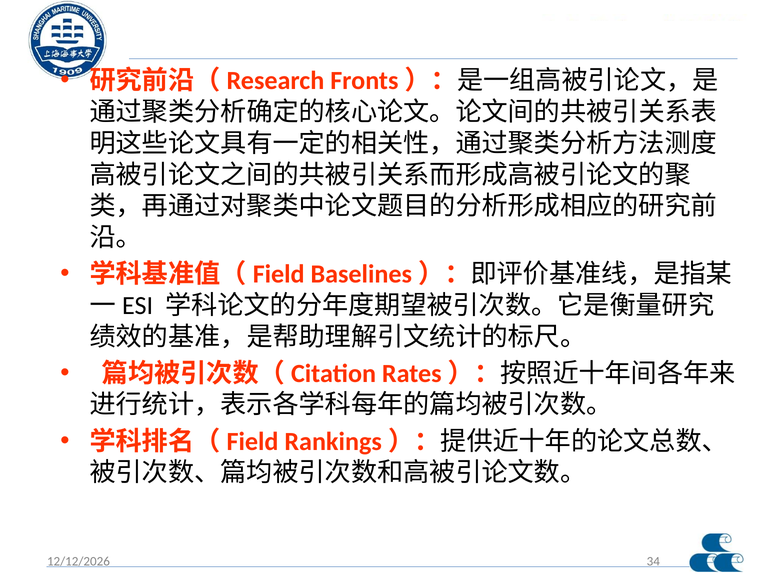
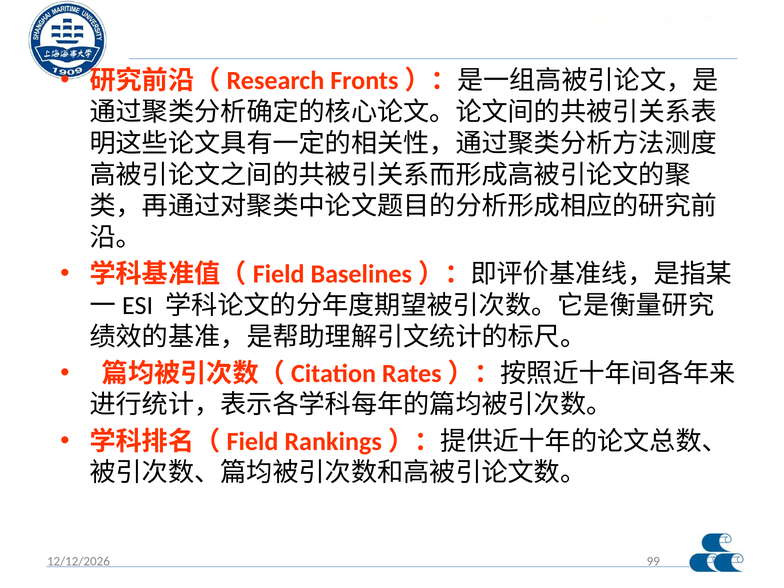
34: 34 -> 99
